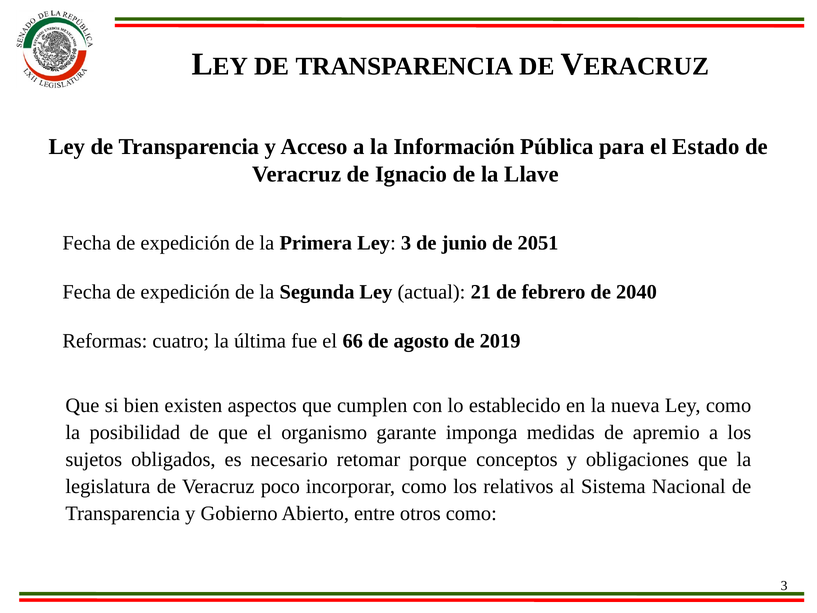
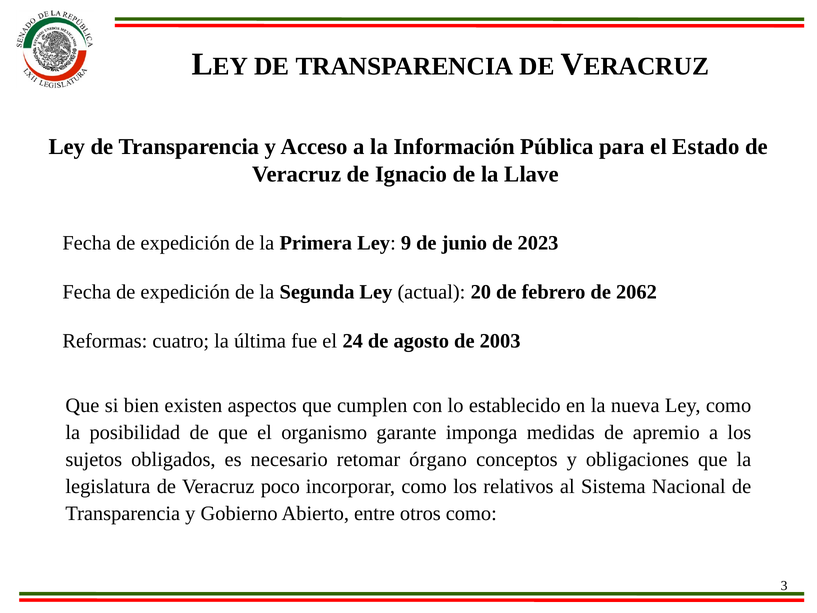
Ley 3: 3 -> 9
2051: 2051 -> 2023
21: 21 -> 20
2040: 2040 -> 2062
66: 66 -> 24
2019: 2019 -> 2003
porque: porque -> órgano
